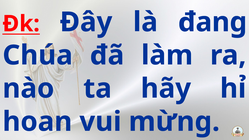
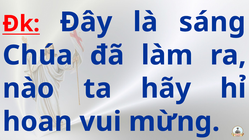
đang: đang -> sáng
